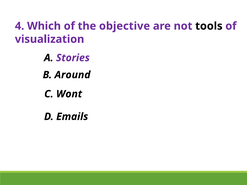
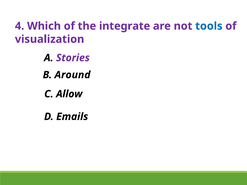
objective: objective -> integrate
tools colour: black -> blue
Wont: Wont -> Allow
